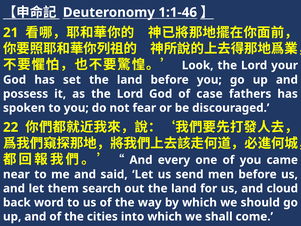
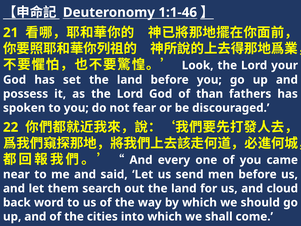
case: case -> than
